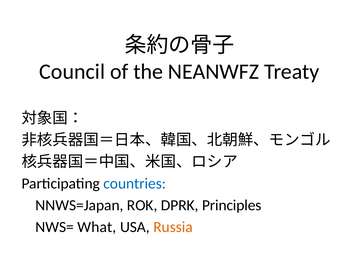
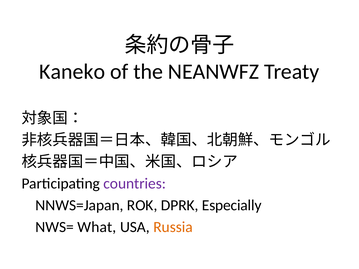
Council: Council -> Kaneko
countries colour: blue -> purple
Principles: Principles -> Especially
